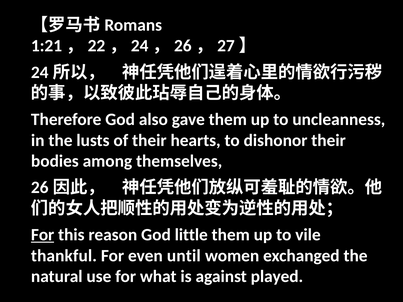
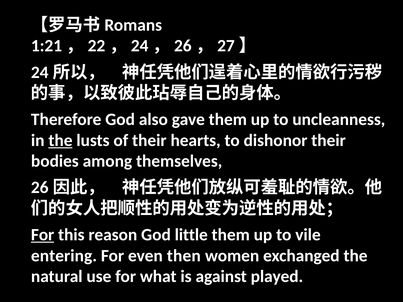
the at (60, 140) underline: none -> present
thankful: thankful -> entering
until: until -> then
